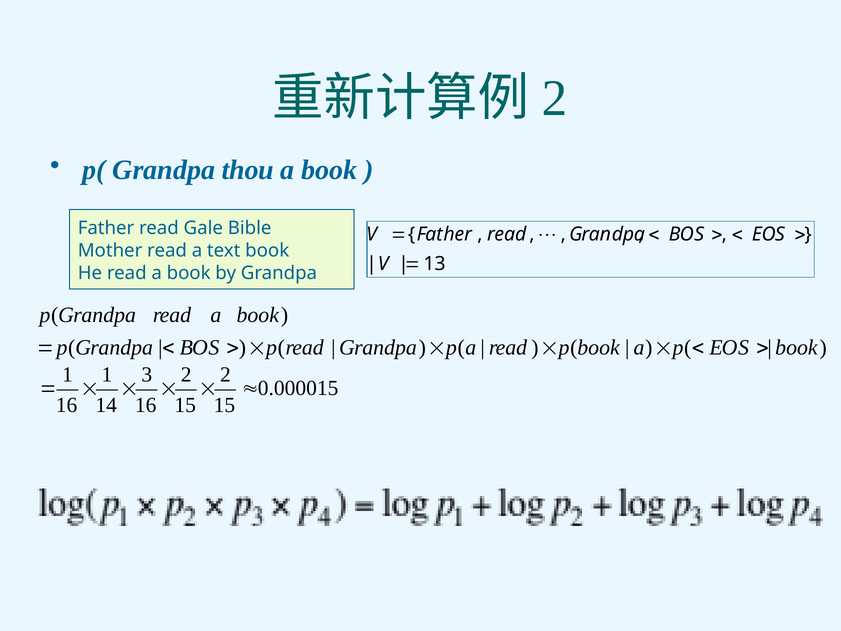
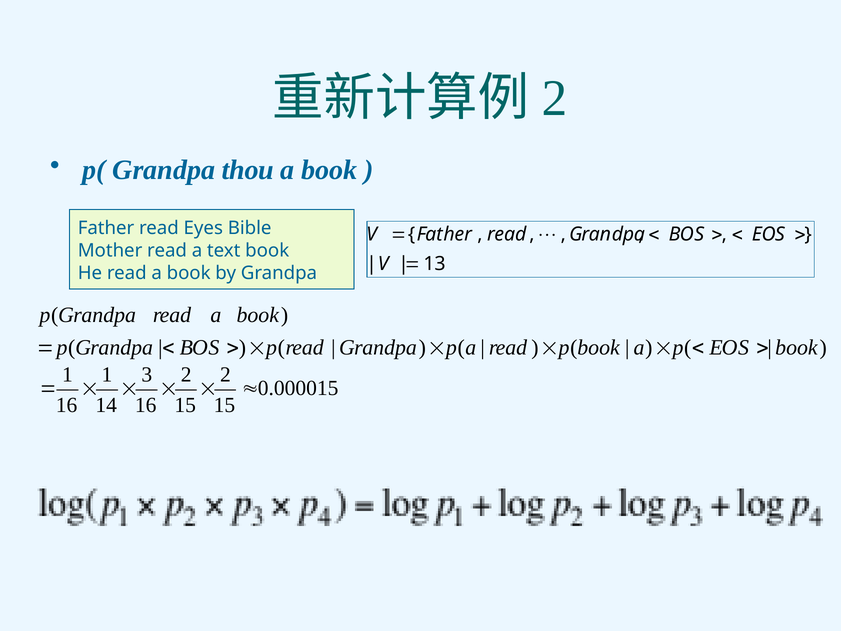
Gale: Gale -> Eyes
